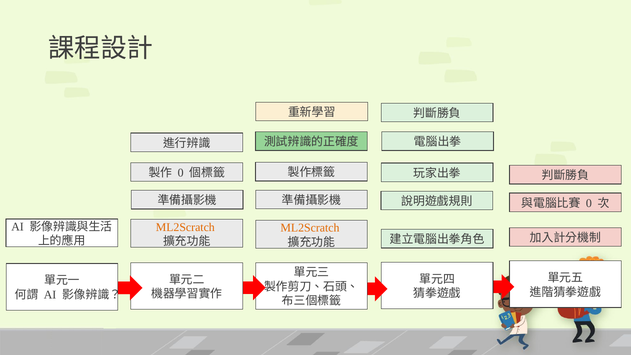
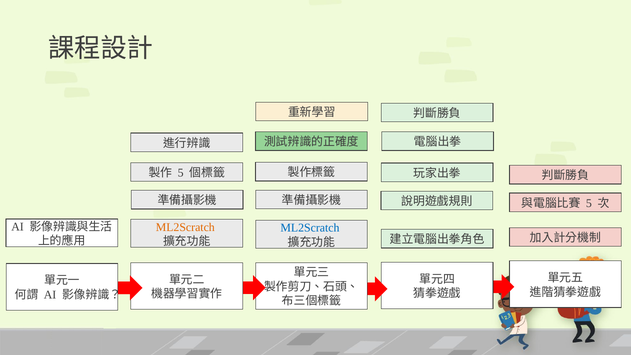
0 at (181, 173): 0 -> 5
0 at (589, 203): 0 -> 5
ML2Scratch at (310, 228) colour: orange -> blue
